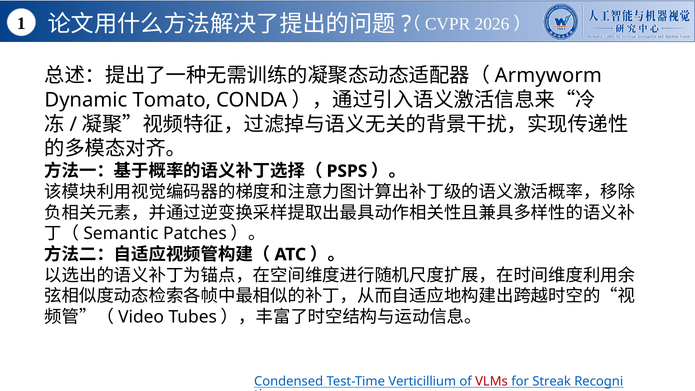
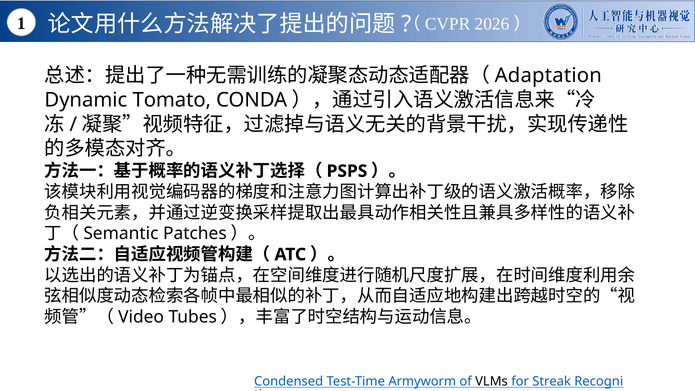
Armyworm: Armyworm -> Adaptation
Verticillium: Verticillium -> Armyworm
VLMs colour: red -> black
